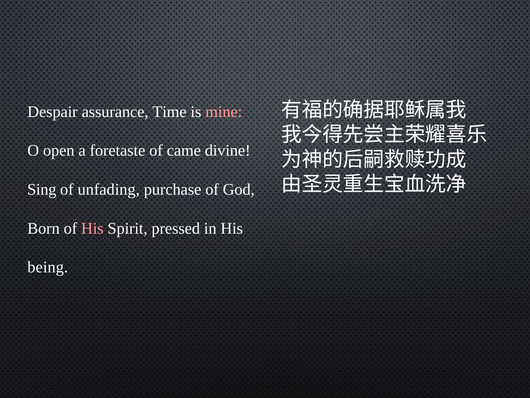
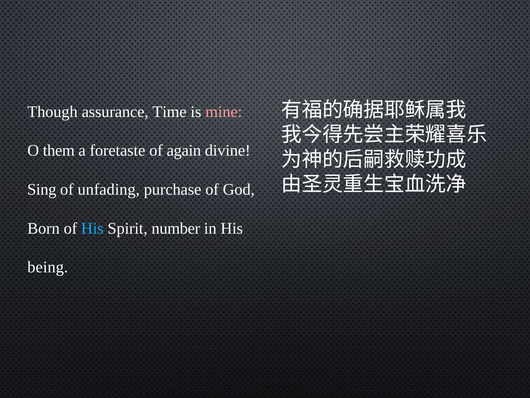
Despair: Despair -> Though
open: open -> them
came: came -> again
His at (92, 228) colour: pink -> light blue
pressed: pressed -> number
